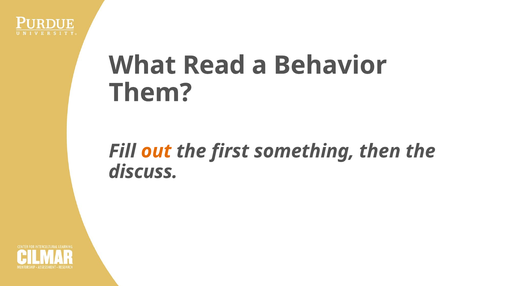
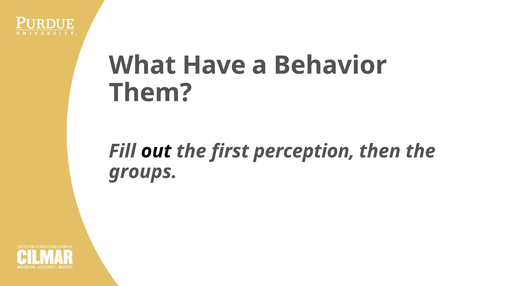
Read: Read -> Have
out colour: orange -> black
something: something -> perception
discuss: discuss -> groups
